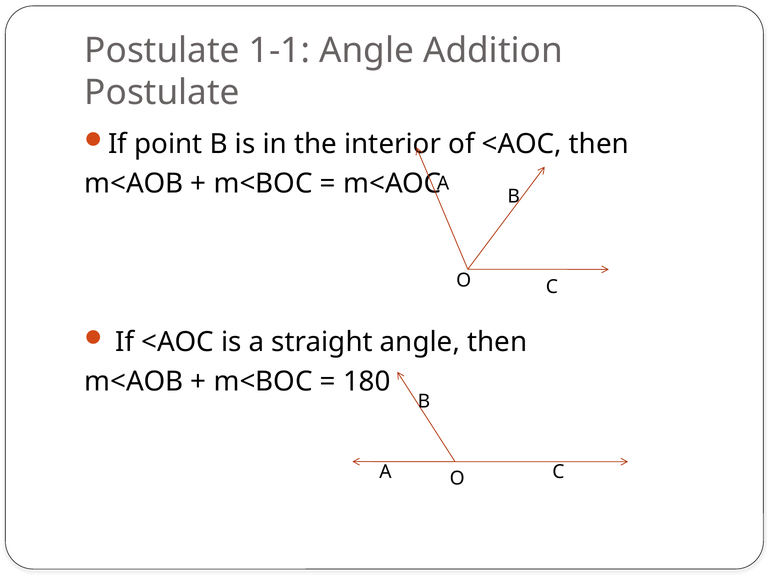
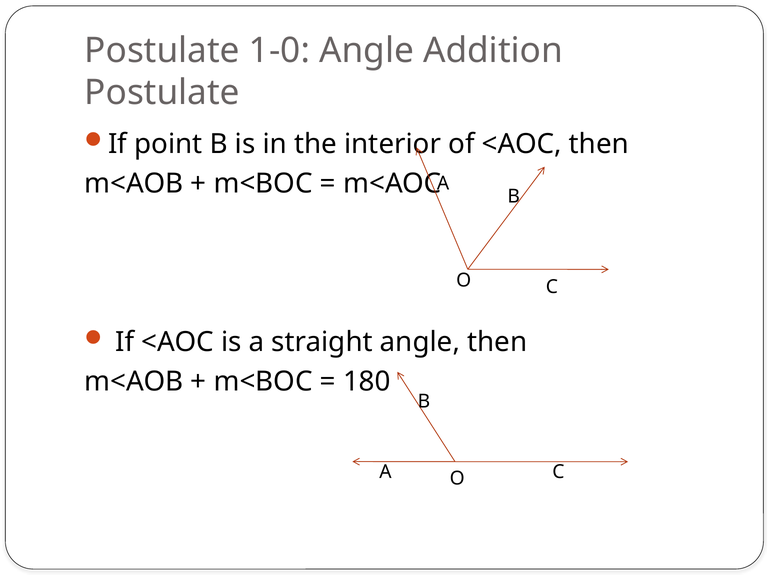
1-1: 1-1 -> 1-0
